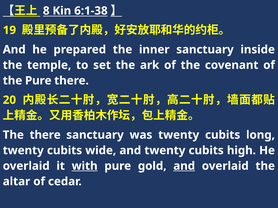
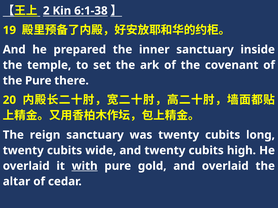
8: 8 -> 2
The there: there -> reign
and at (184, 166) underline: present -> none
